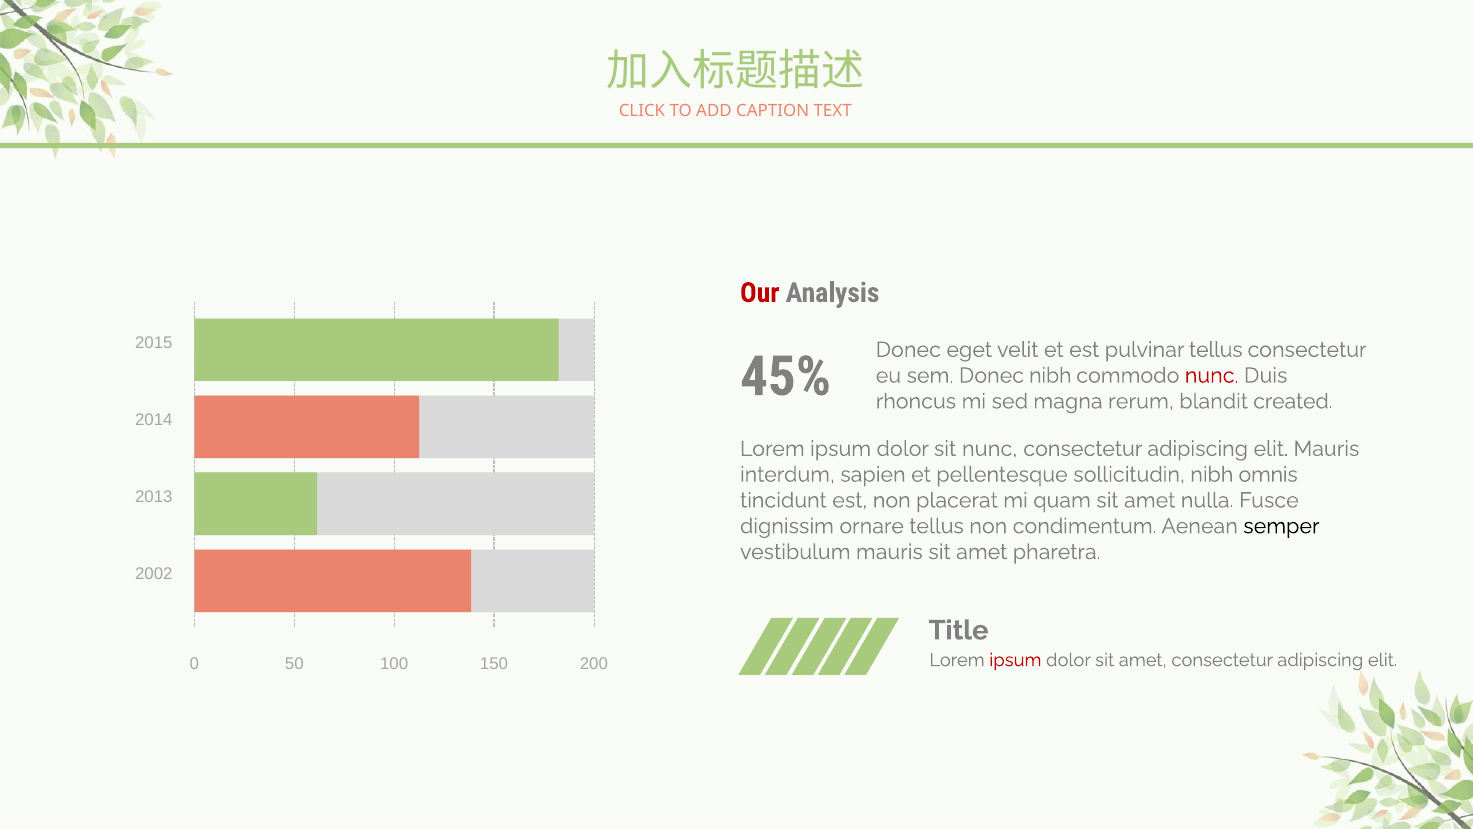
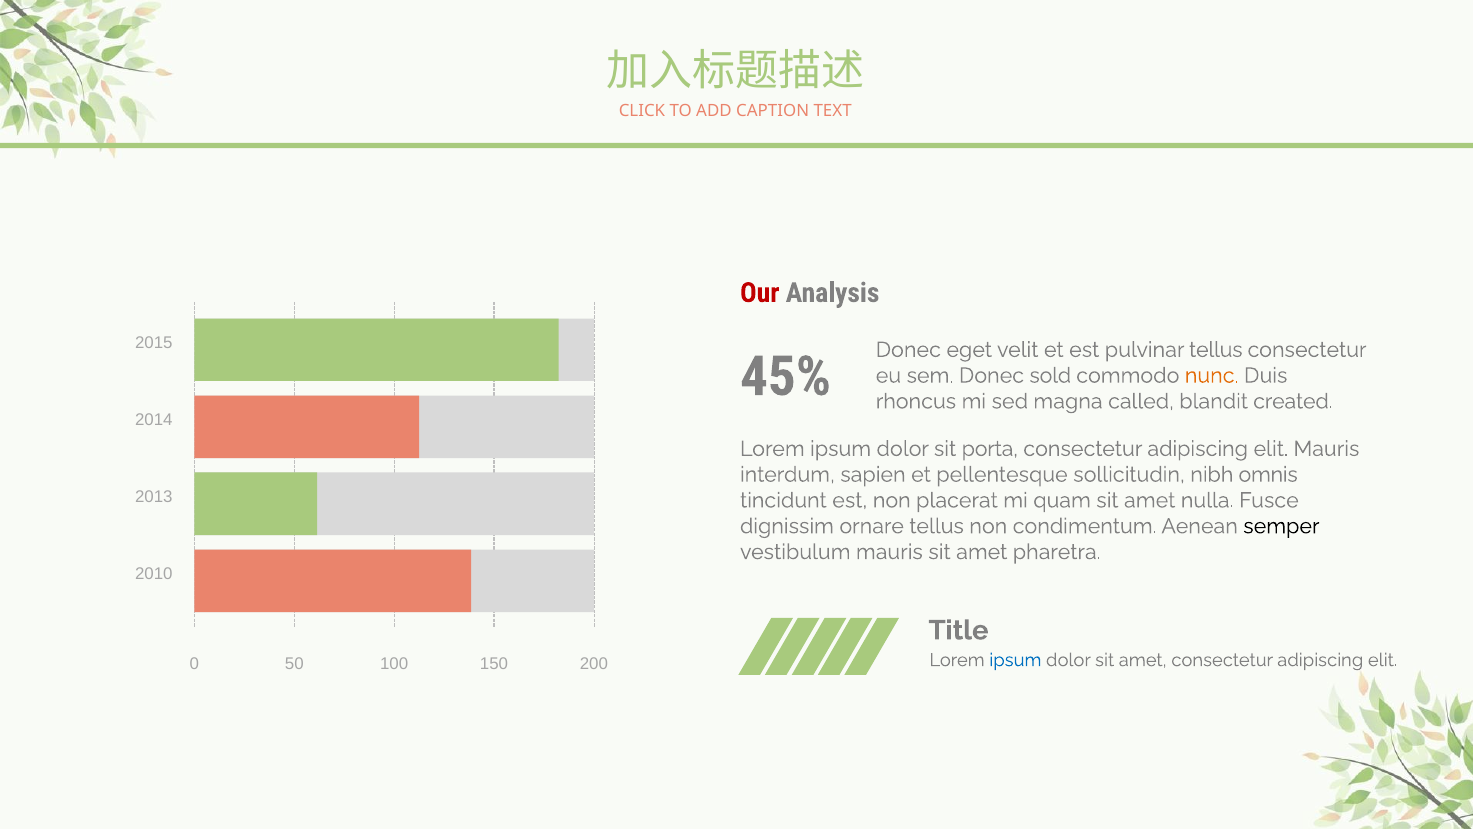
Donec nibh: nibh -> sold
nunc at (1212, 375) colour: red -> orange
rerum: rerum -> called
sit nunc: nunc -> porta
2002: 2002 -> 2010
ipsum at (1015, 660) colour: red -> blue
